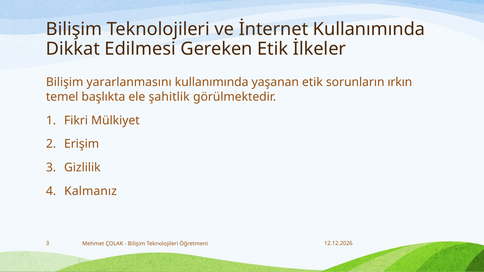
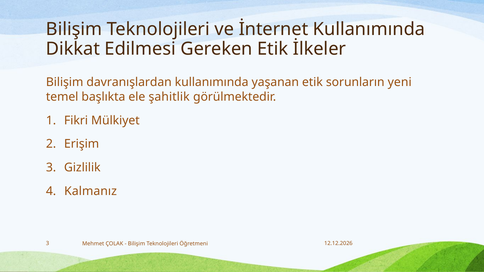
yararlanmasını: yararlanmasını -> davranışlardan
ırkın: ırkın -> yeni
